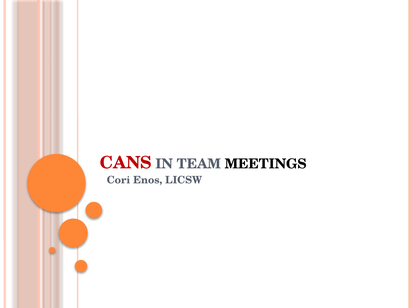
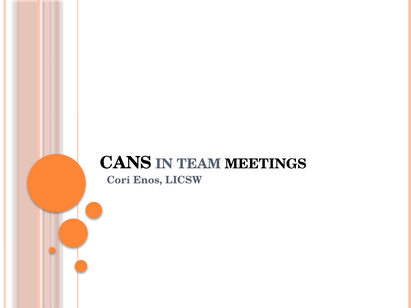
CANS colour: red -> black
